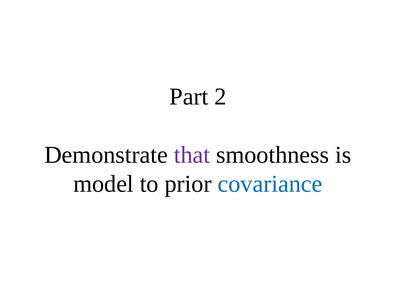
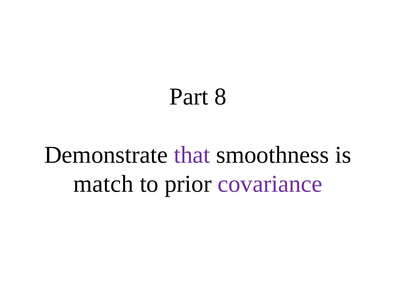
2: 2 -> 8
model: model -> match
covariance colour: blue -> purple
